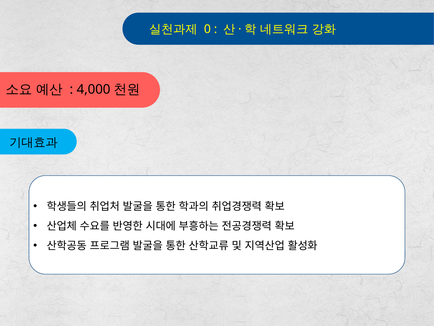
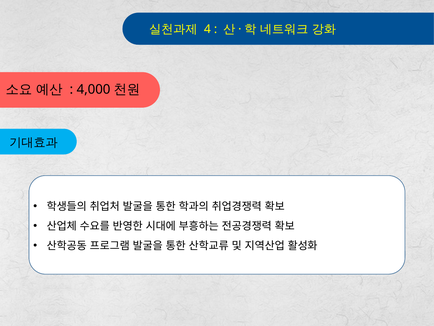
0: 0 -> 4
